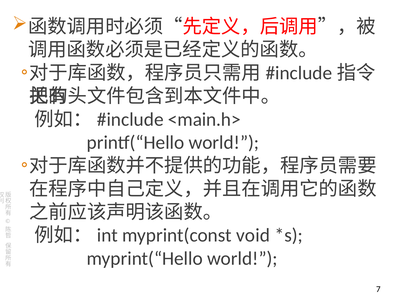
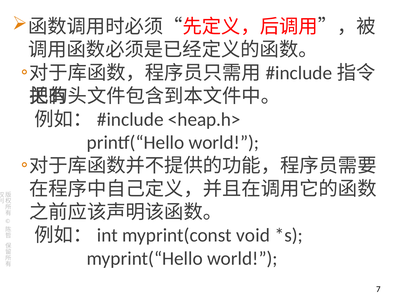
<main.h>: <main.h> -> <heap.h>
